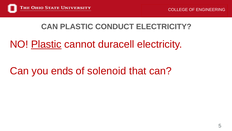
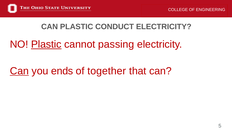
duracell: duracell -> passing
Can at (19, 71) underline: none -> present
solenoid: solenoid -> together
